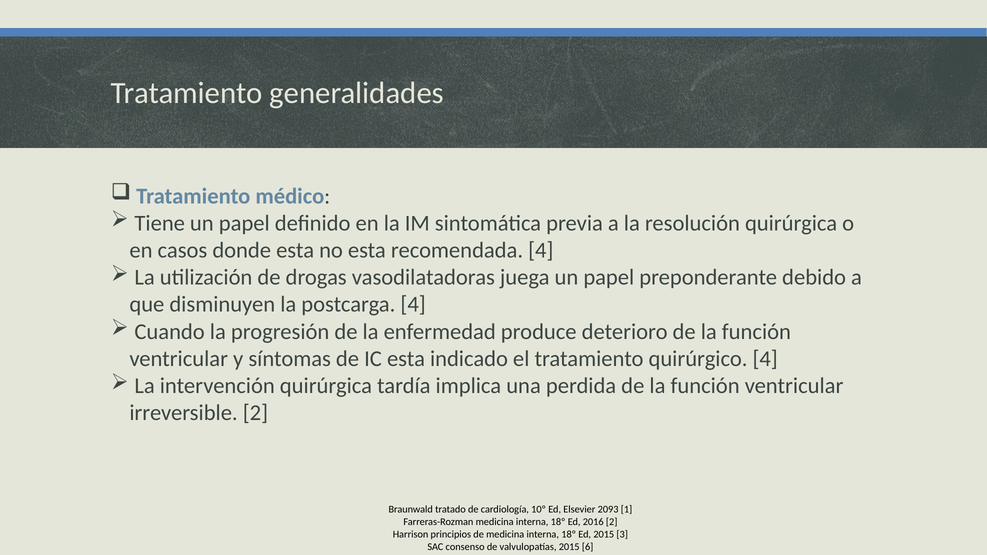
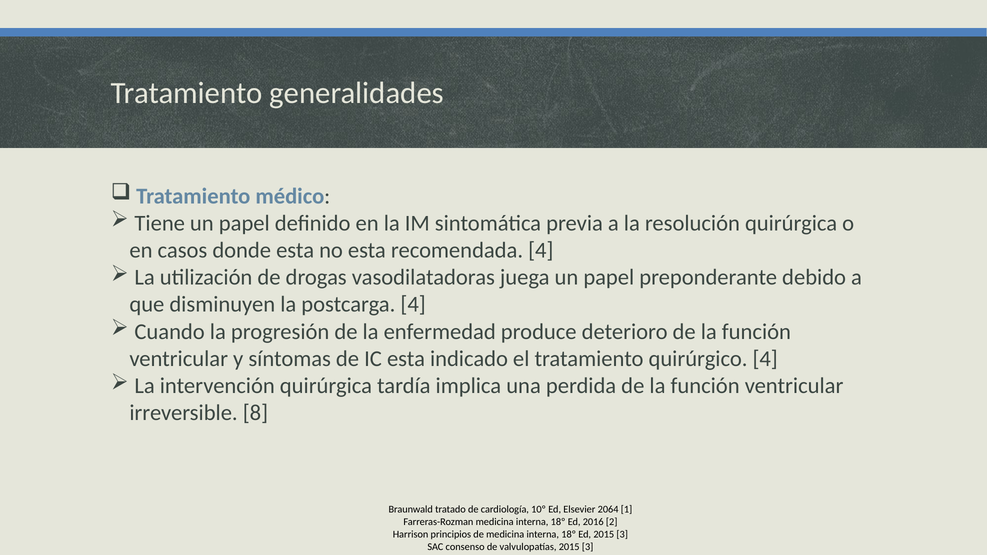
irreversible 2: 2 -> 8
2093: 2093 -> 2064
valvulopatías 2015 6: 6 -> 3
